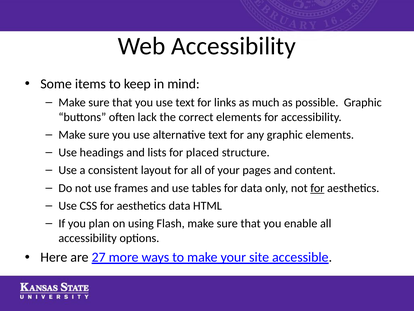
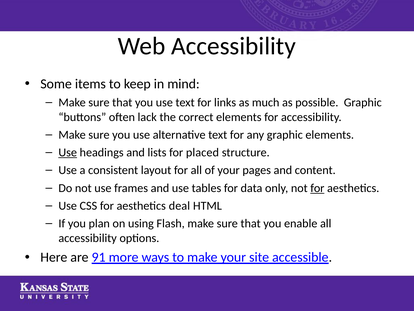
Use at (68, 152) underline: none -> present
aesthetics data: data -> deal
27: 27 -> 91
